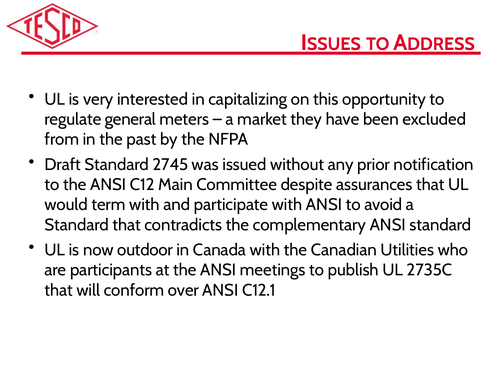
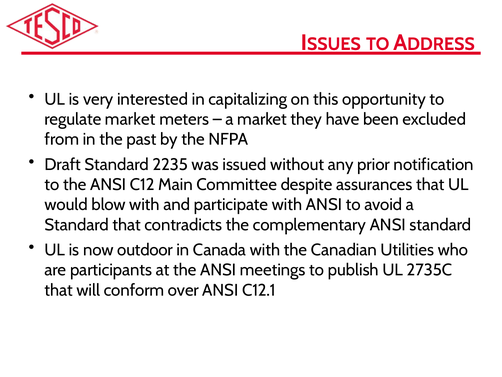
regulate general: general -> market
2745: 2745 -> 2235
term: term -> blow
